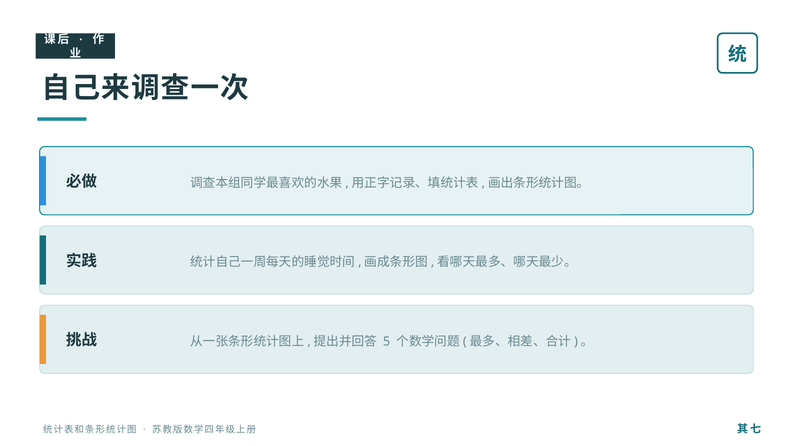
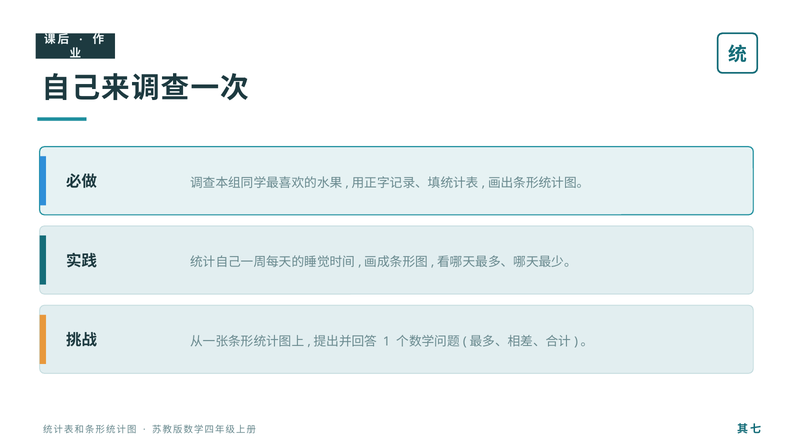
5: 5 -> 1
